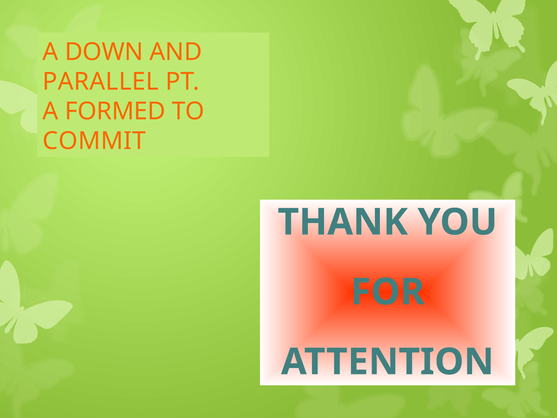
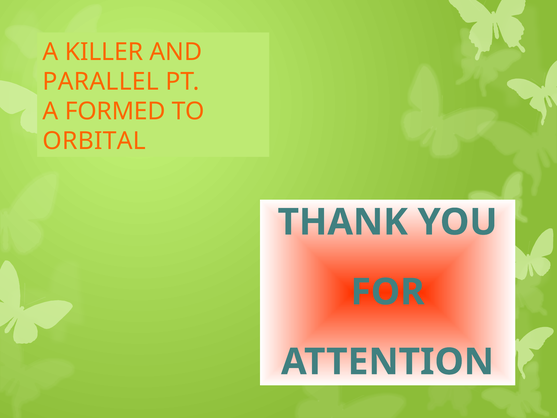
DOWN: DOWN -> KILLER
COMMIT: COMMIT -> ORBITAL
